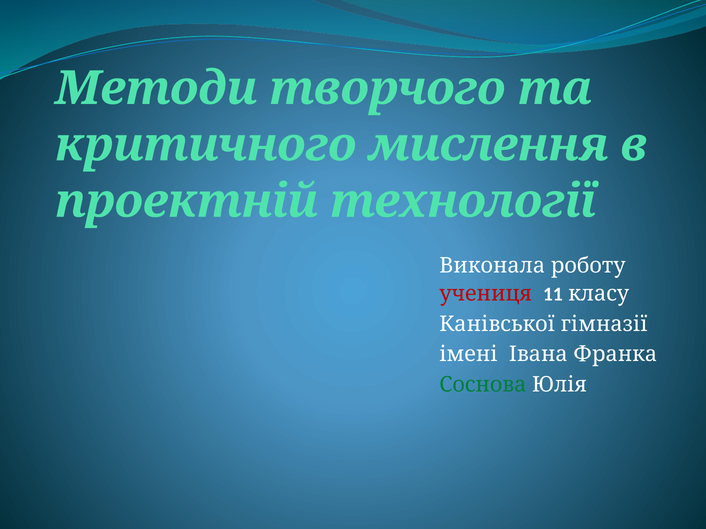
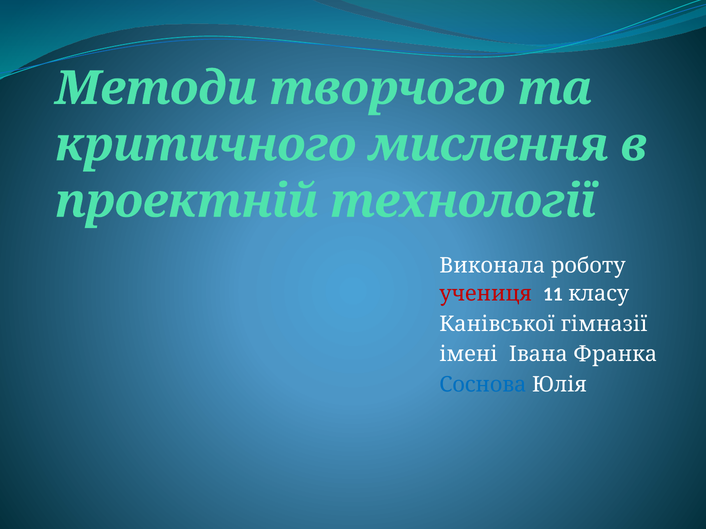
Соснова colour: green -> blue
